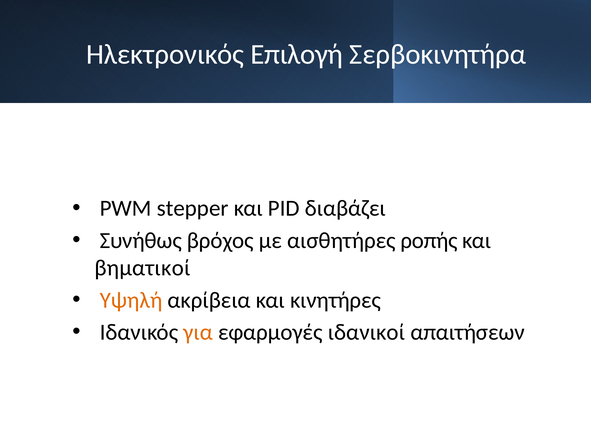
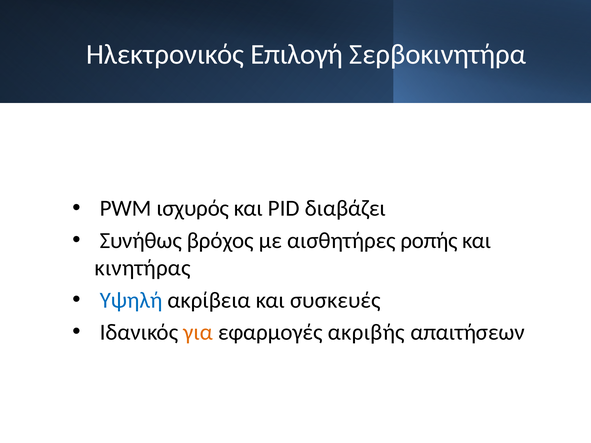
stepper: stepper -> ισχυρός
βηματικοί: βηματικοί -> κινητήρας
Υψηλή colour: orange -> blue
κινητήρες: κινητήρες -> συσκευές
ιδανικοί: ιδανικοί -> ακριβής
